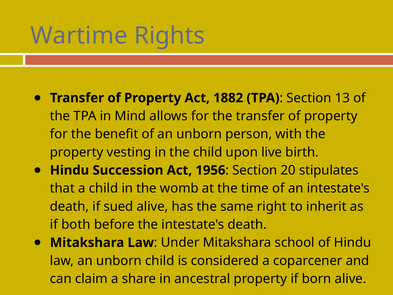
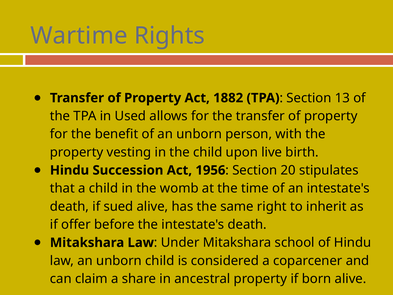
Mind: Mind -> Used
both: both -> offer
